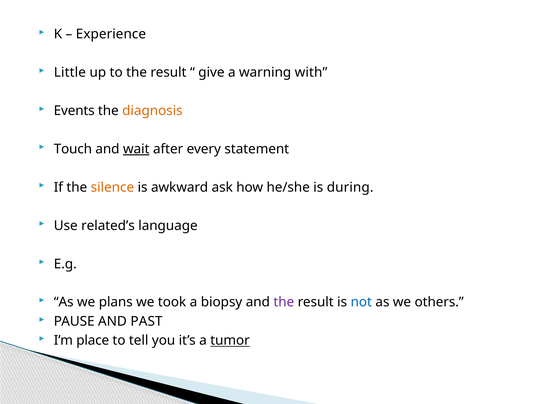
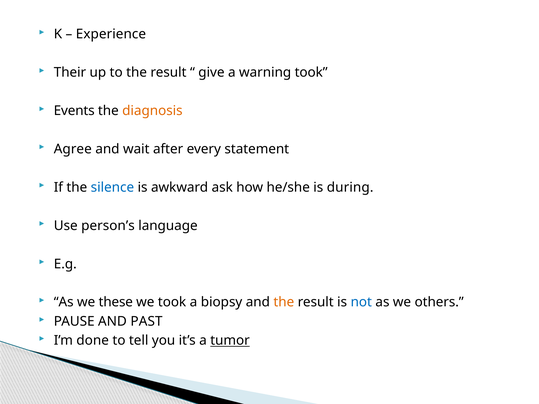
Little: Little -> Their
warning with: with -> took
Touch: Touch -> Agree
wait underline: present -> none
silence colour: orange -> blue
related’s: related’s -> person’s
plans: plans -> these
the at (284, 302) colour: purple -> orange
place: place -> done
